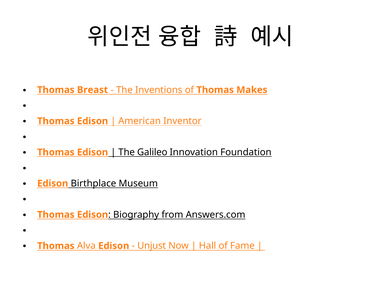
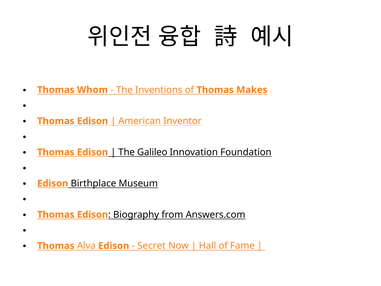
Breast: Breast -> Whom
Unjust: Unjust -> Secret
